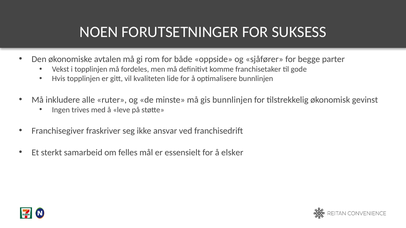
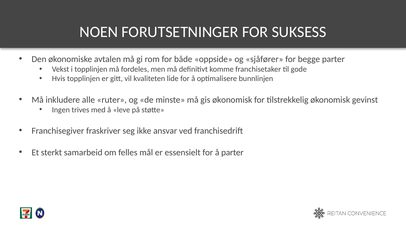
gis bunnlinjen: bunnlinjen -> økonomisk
å elsker: elsker -> parter
